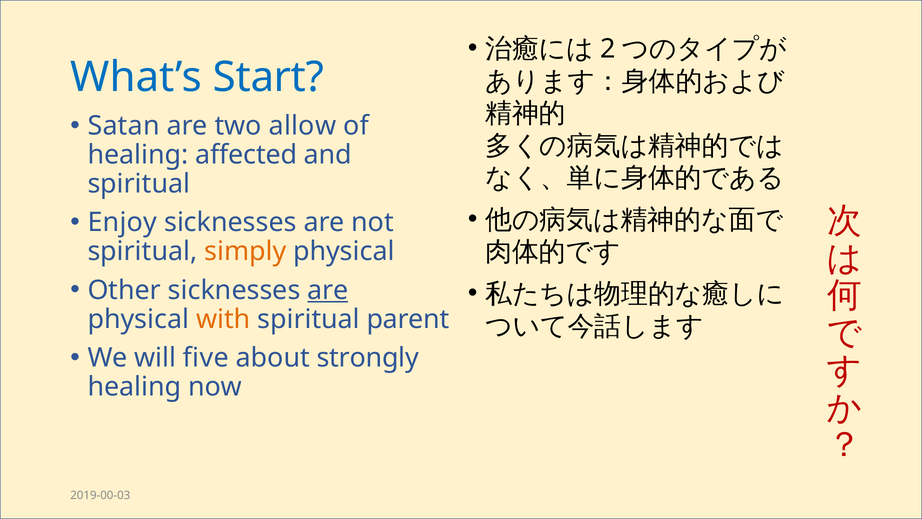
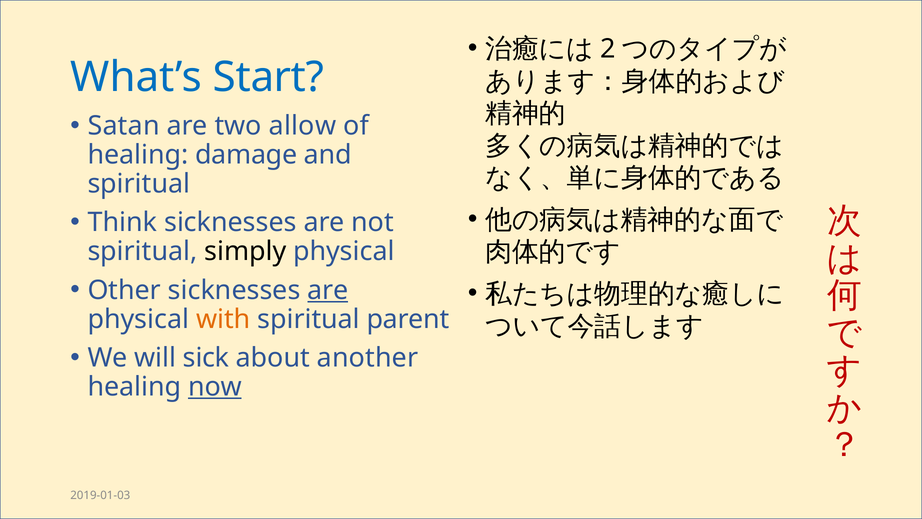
affected: affected -> damage
Enjoy: Enjoy -> Think
simply colour: orange -> black
five: five -> sick
strongly: strongly -> another
now underline: none -> present
2019-00-03: 2019-00-03 -> 2019-01-03
